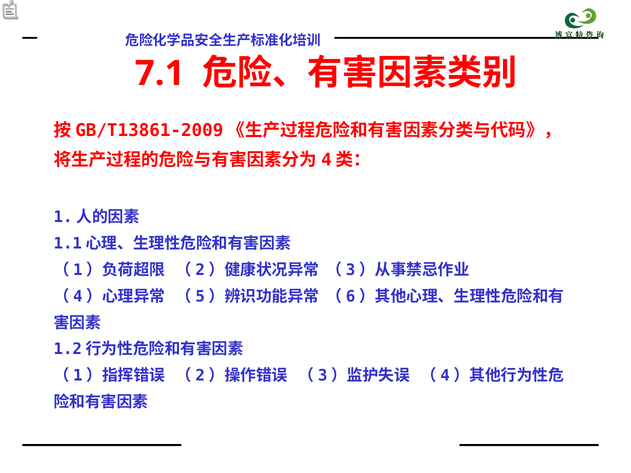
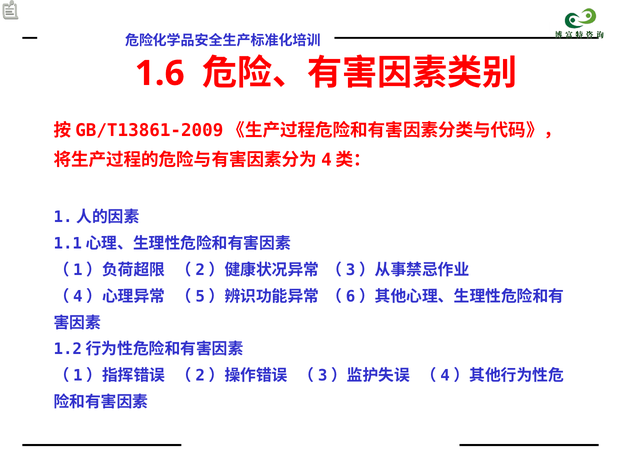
7.1: 7.1 -> 1.6
